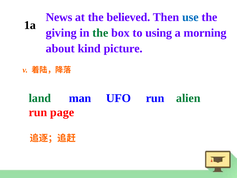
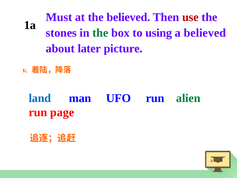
News: News -> Must
use colour: blue -> red
giving: giving -> stones
a morning: morning -> believed
kind: kind -> later
land colour: green -> blue
